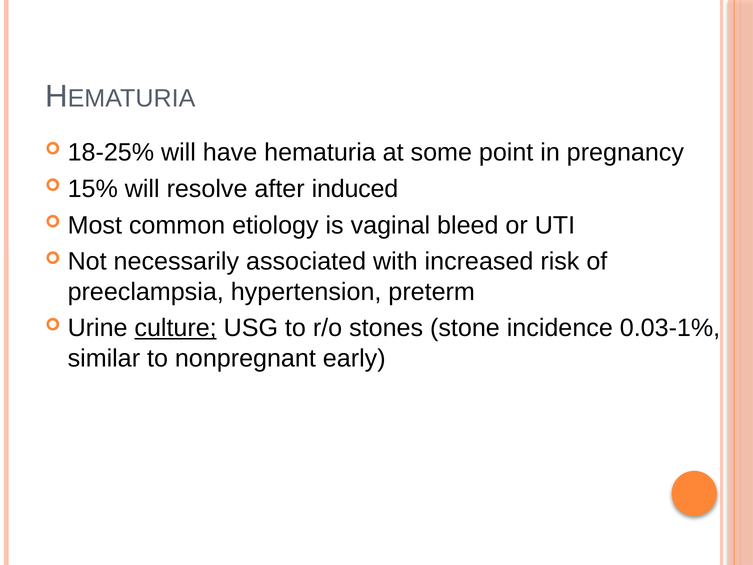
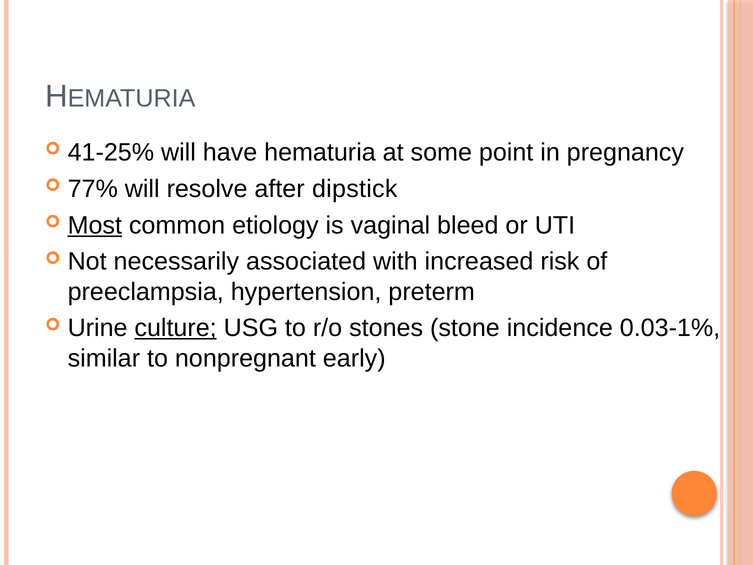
18-25%: 18-25% -> 41-25%
15%: 15% -> 77%
induced: induced -> dipstick
Most underline: none -> present
